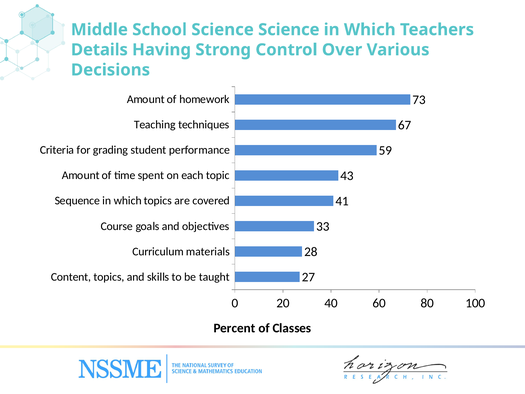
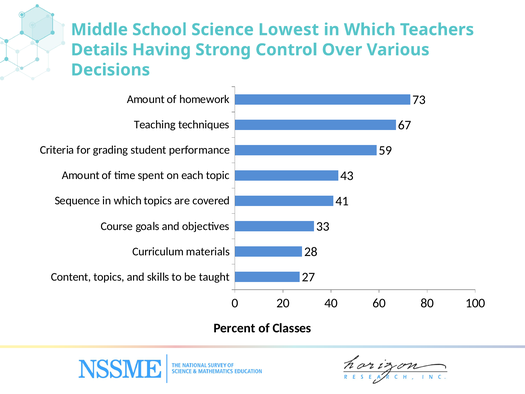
Science Science: Science -> Lowest
